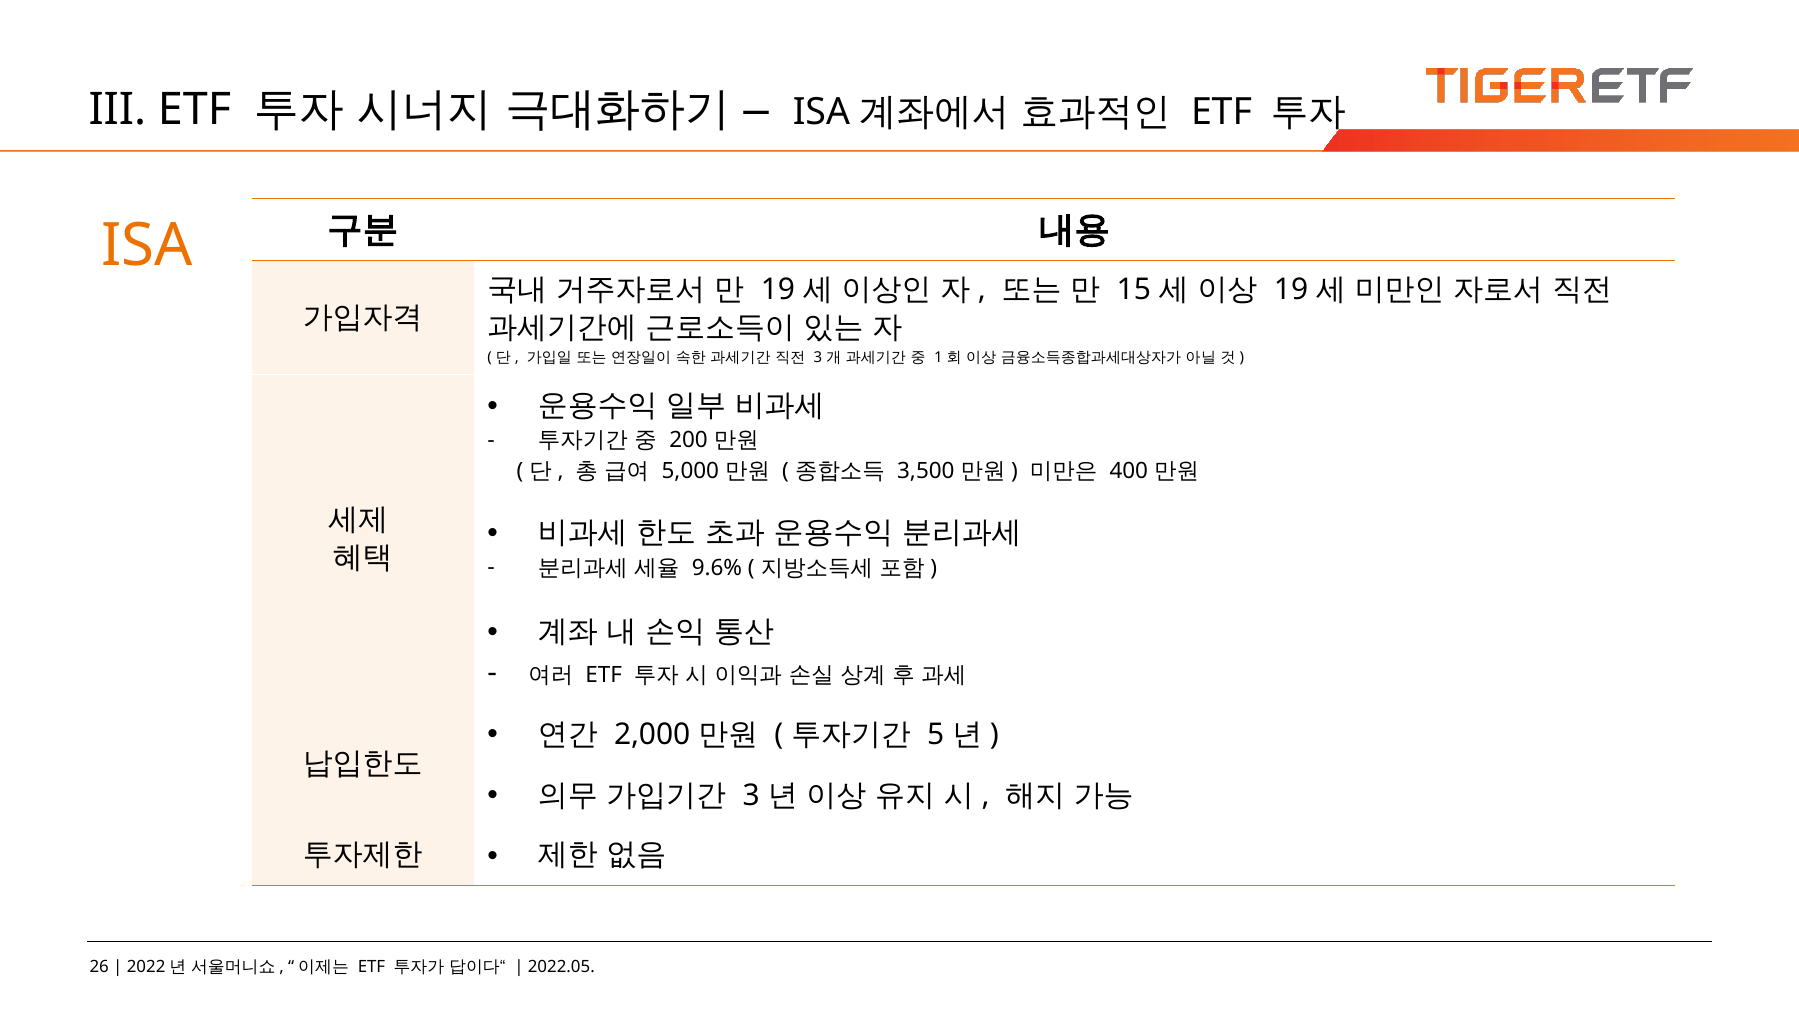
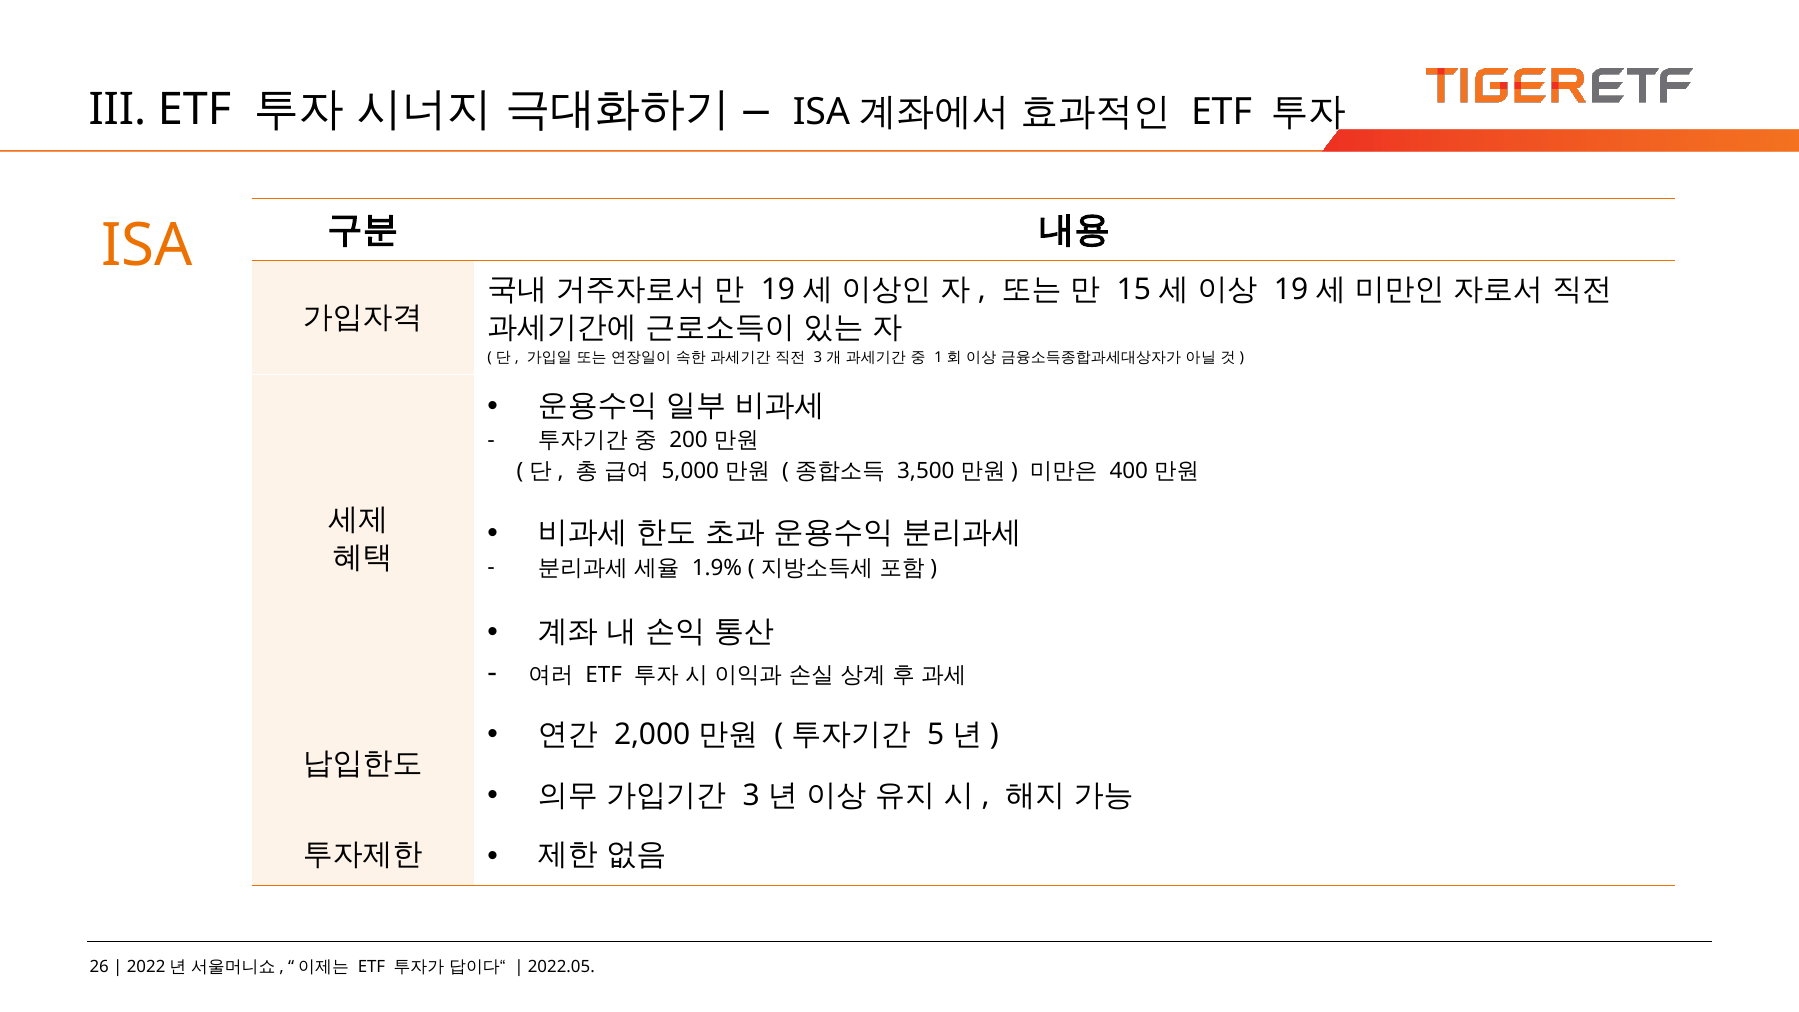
9.6%: 9.6% -> 1.9%
